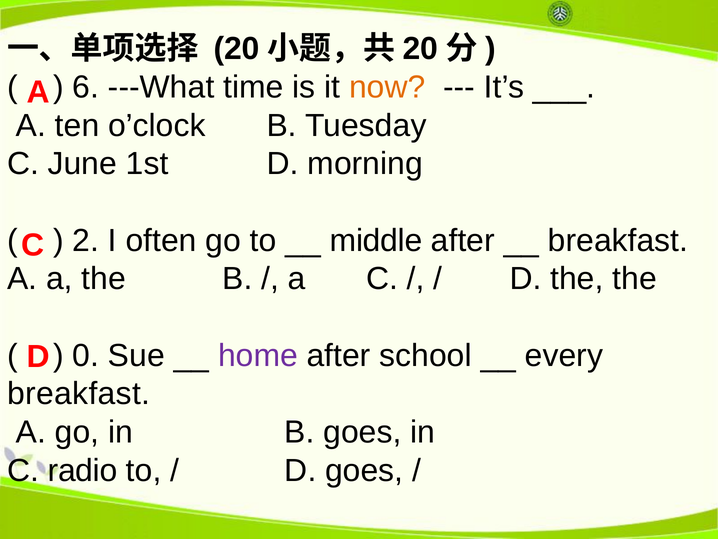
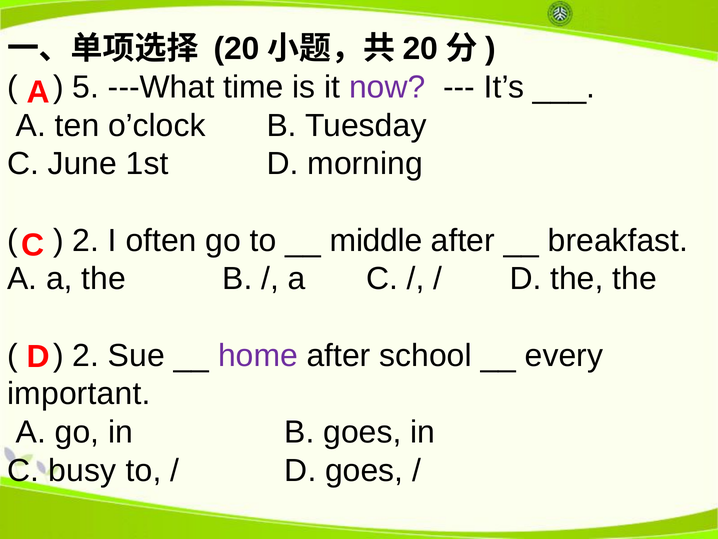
6: 6 -> 5
now colour: orange -> purple
0 at (86, 355): 0 -> 2
breakfast at (79, 394): breakfast -> important
radio: radio -> busy
